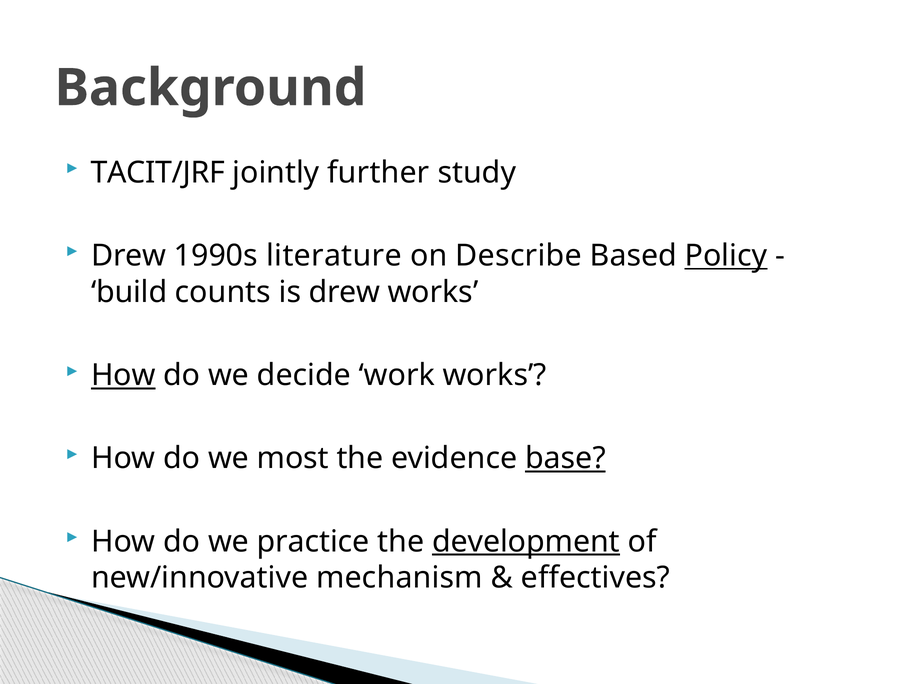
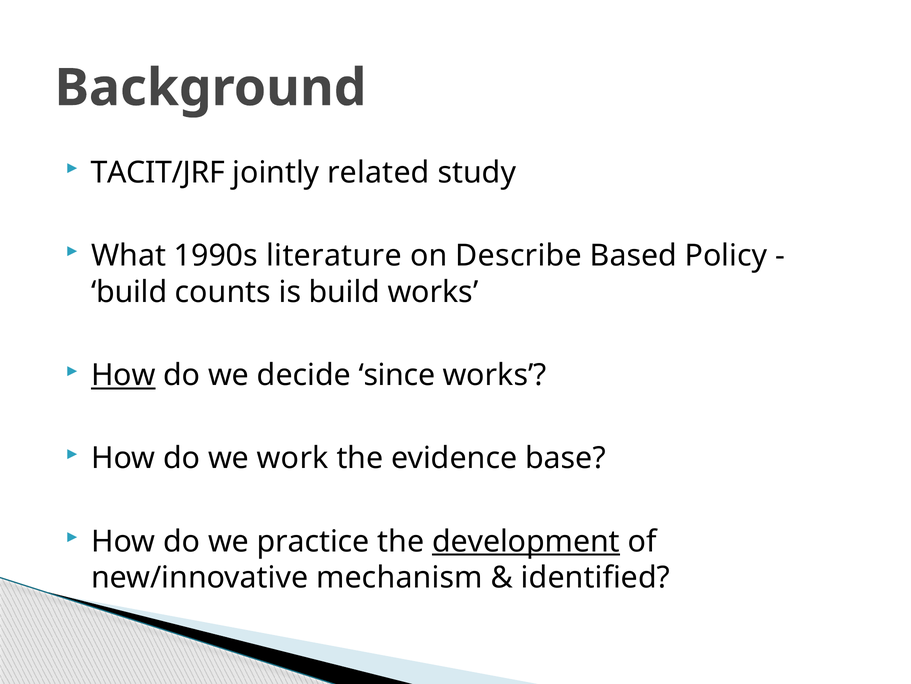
further: further -> related
Drew at (129, 255): Drew -> What
Policy underline: present -> none
is drew: drew -> build
work: work -> since
most: most -> work
base underline: present -> none
effectives: effectives -> identified
